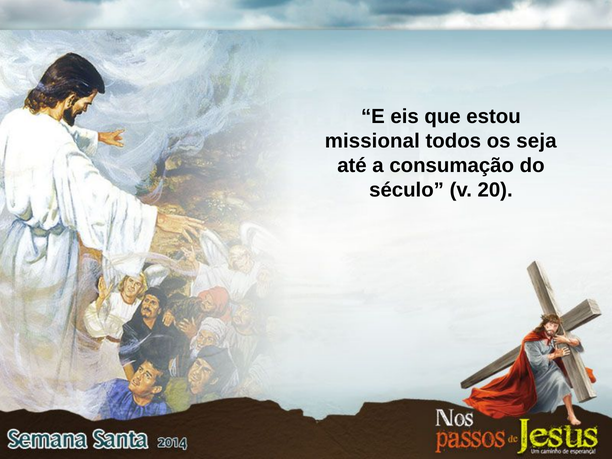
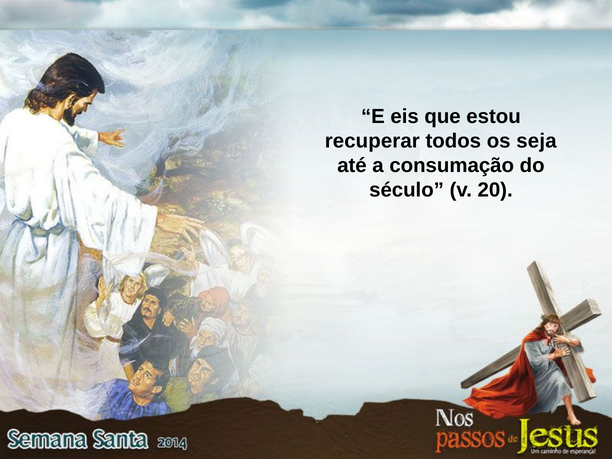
missional: missional -> recuperar
